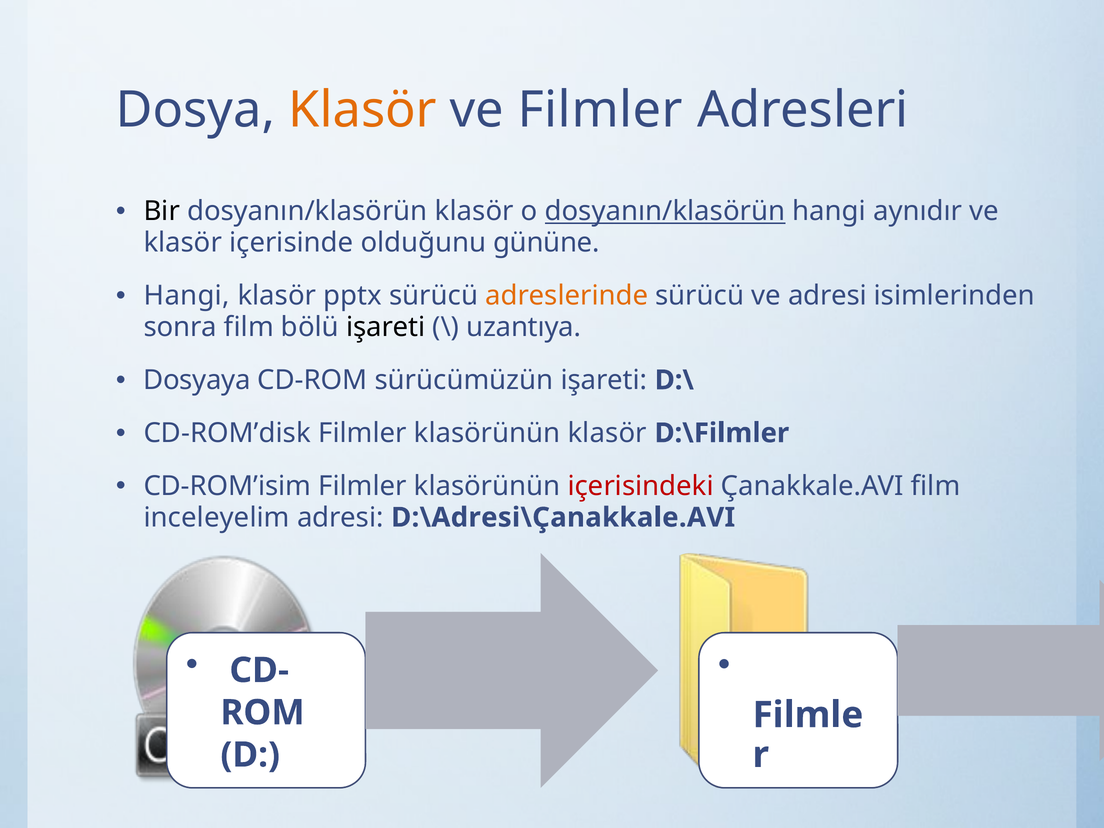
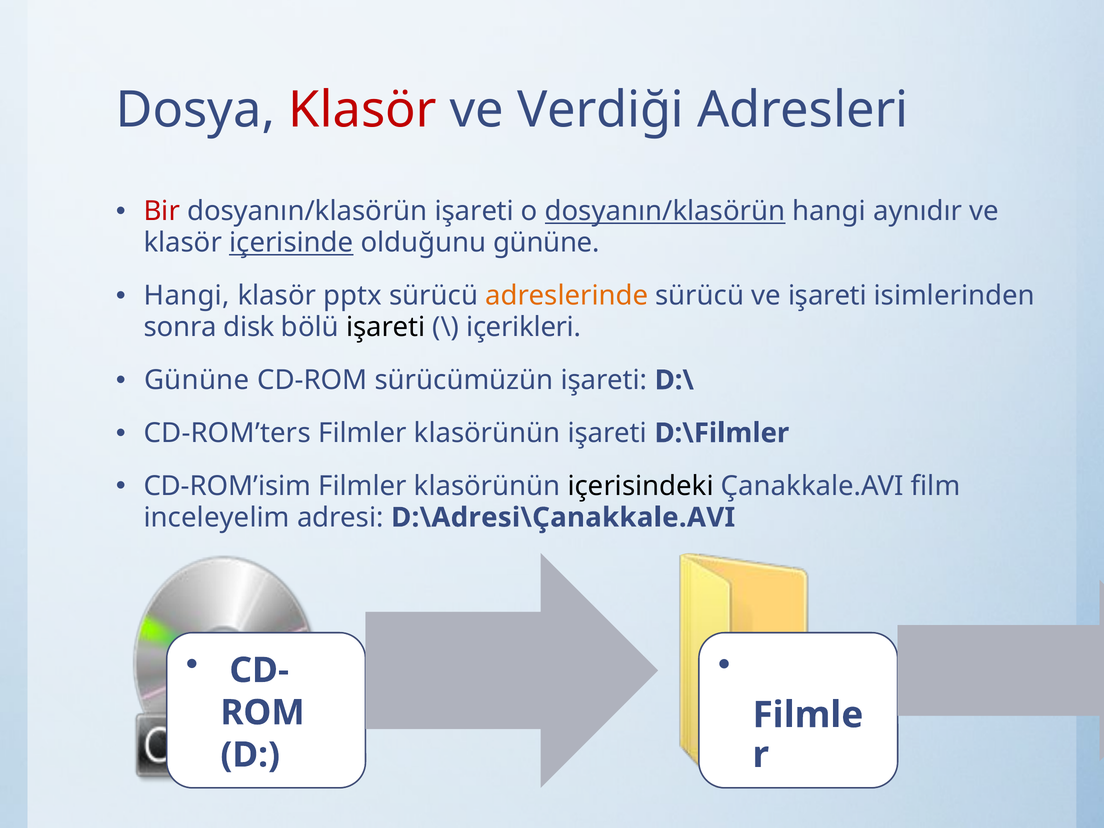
Klasör at (363, 110) colour: orange -> red
ve Filmler: Filmler -> Verdiği
Bir colour: black -> red
dosyanın/klasörün klasör: klasör -> işareti
içerisinde underline: none -> present
ve adresi: adresi -> işareti
sonra film: film -> disk
uzantıya: uzantıya -> içerikleri
Dosyaya at (197, 380): Dosyaya -> Gününe
CD-ROM’disk: CD-ROM’disk -> CD-ROM’ters
klasörünün klasör: klasör -> işareti
içerisindeki colour: red -> black
